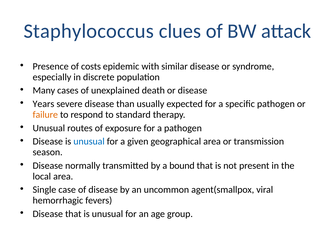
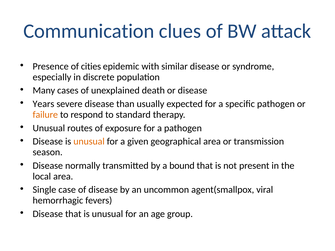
Staphylococcus: Staphylococcus -> Communication
costs: costs -> cities
unusual at (89, 142) colour: blue -> orange
